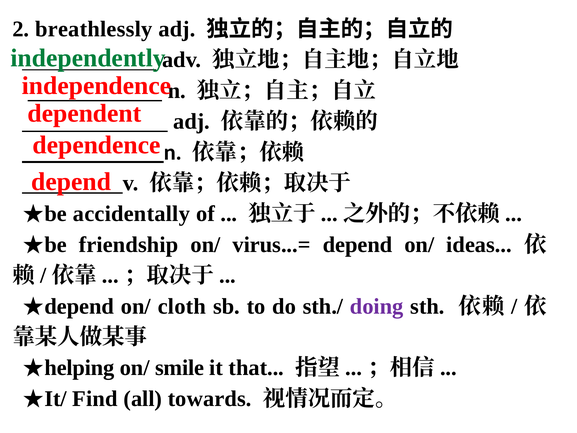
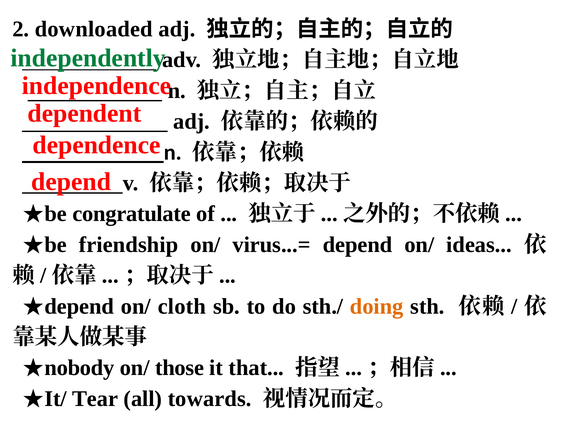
breathlessly: breathlessly -> downloaded
accidentally: accidentally -> congratulate
doing colour: purple -> orange
helping: helping -> nobody
smile: smile -> those
Find: Find -> Tear
